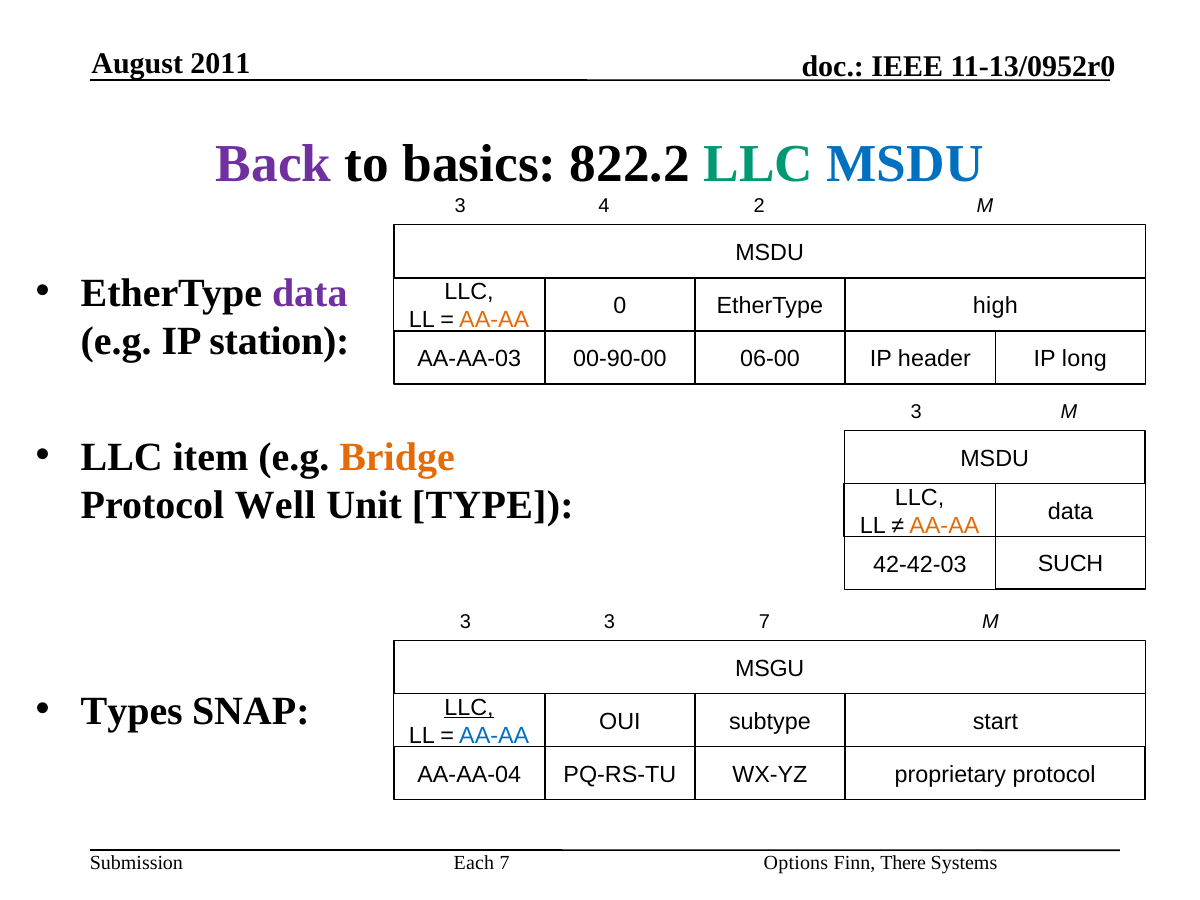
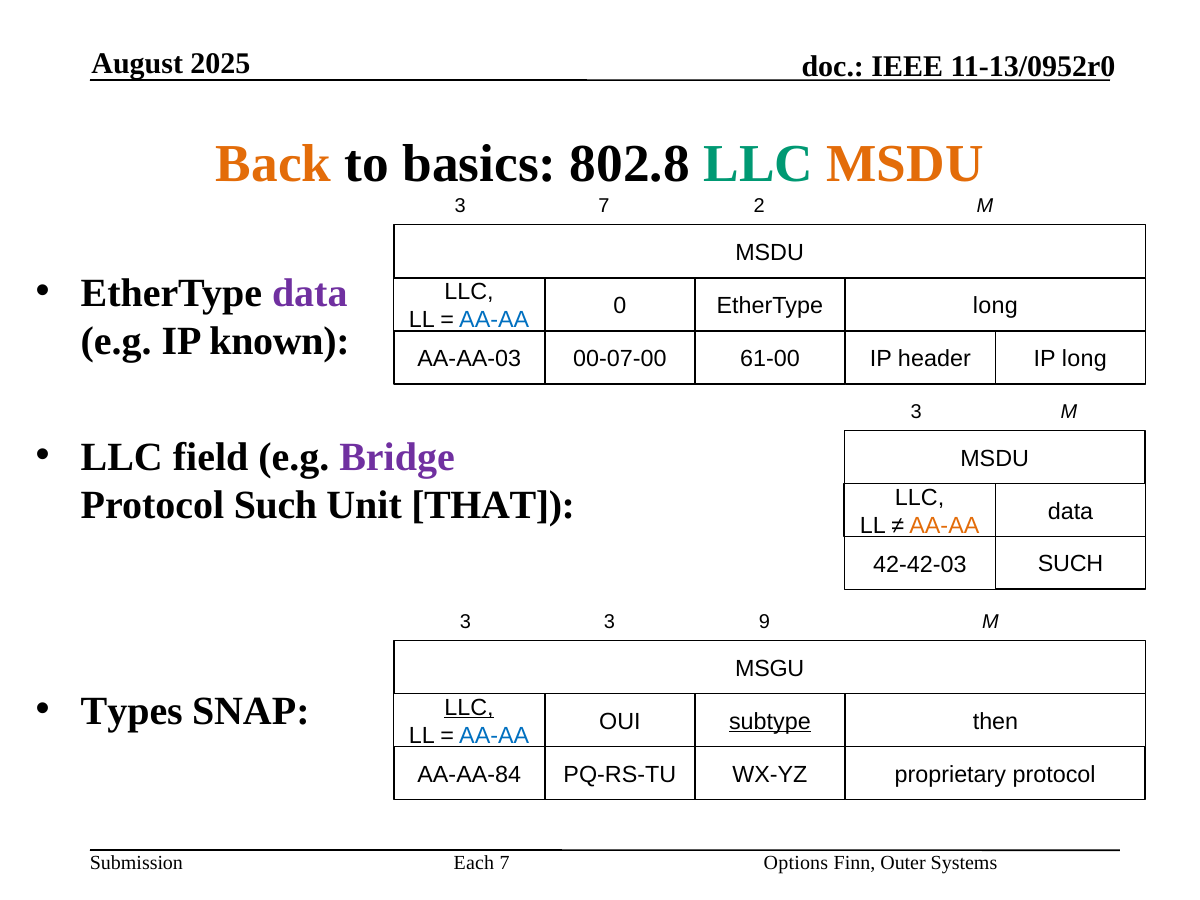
2011: 2011 -> 2025
Back colour: purple -> orange
822.2: 822.2 -> 802.8
MSDU at (905, 164) colour: blue -> orange
3 4: 4 -> 7
high at (995, 306): high -> long
AA-AA at (494, 320) colour: orange -> blue
station: station -> known
00-90-00: 00-90-00 -> 00-07-00
06-00: 06-00 -> 61-00
item: item -> field
Bridge colour: orange -> purple
Protocol Well: Well -> Such
TYPE: TYPE -> THAT
3 7: 7 -> 9
subtype underline: none -> present
start: start -> then
AA-AA-04: AA-AA-04 -> AA-AA-84
There: There -> Outer
